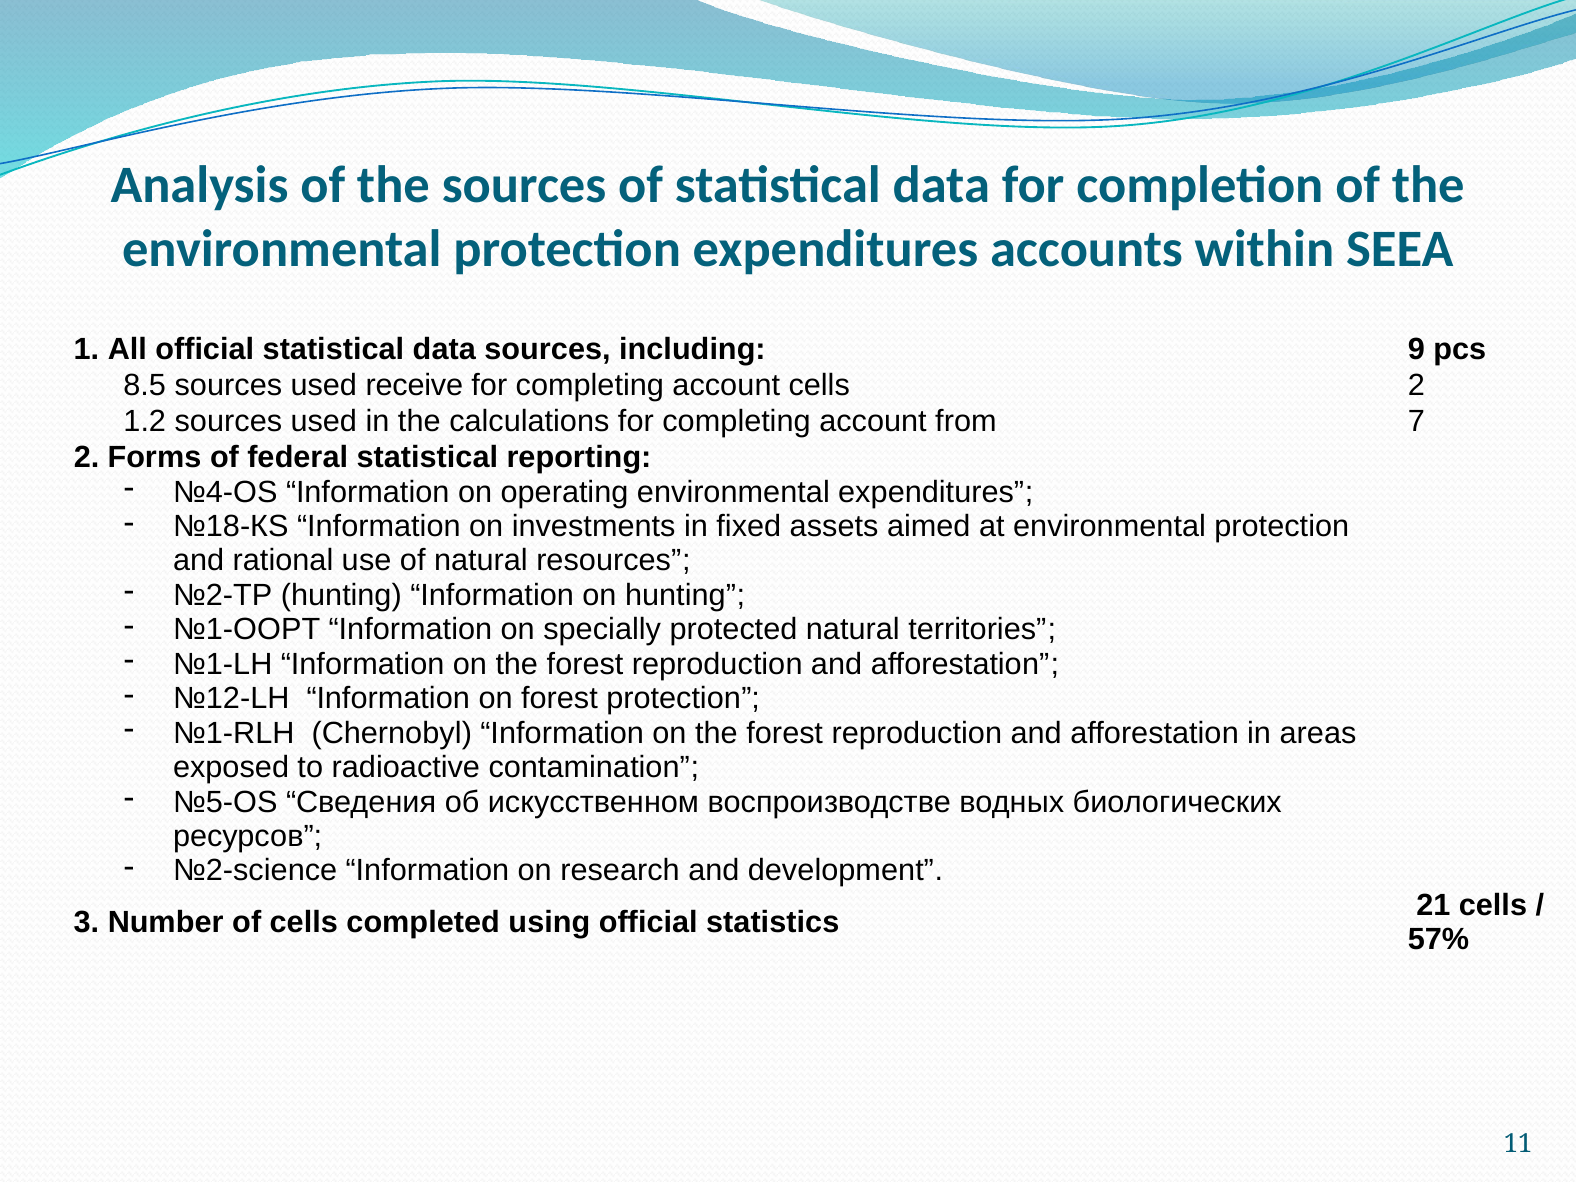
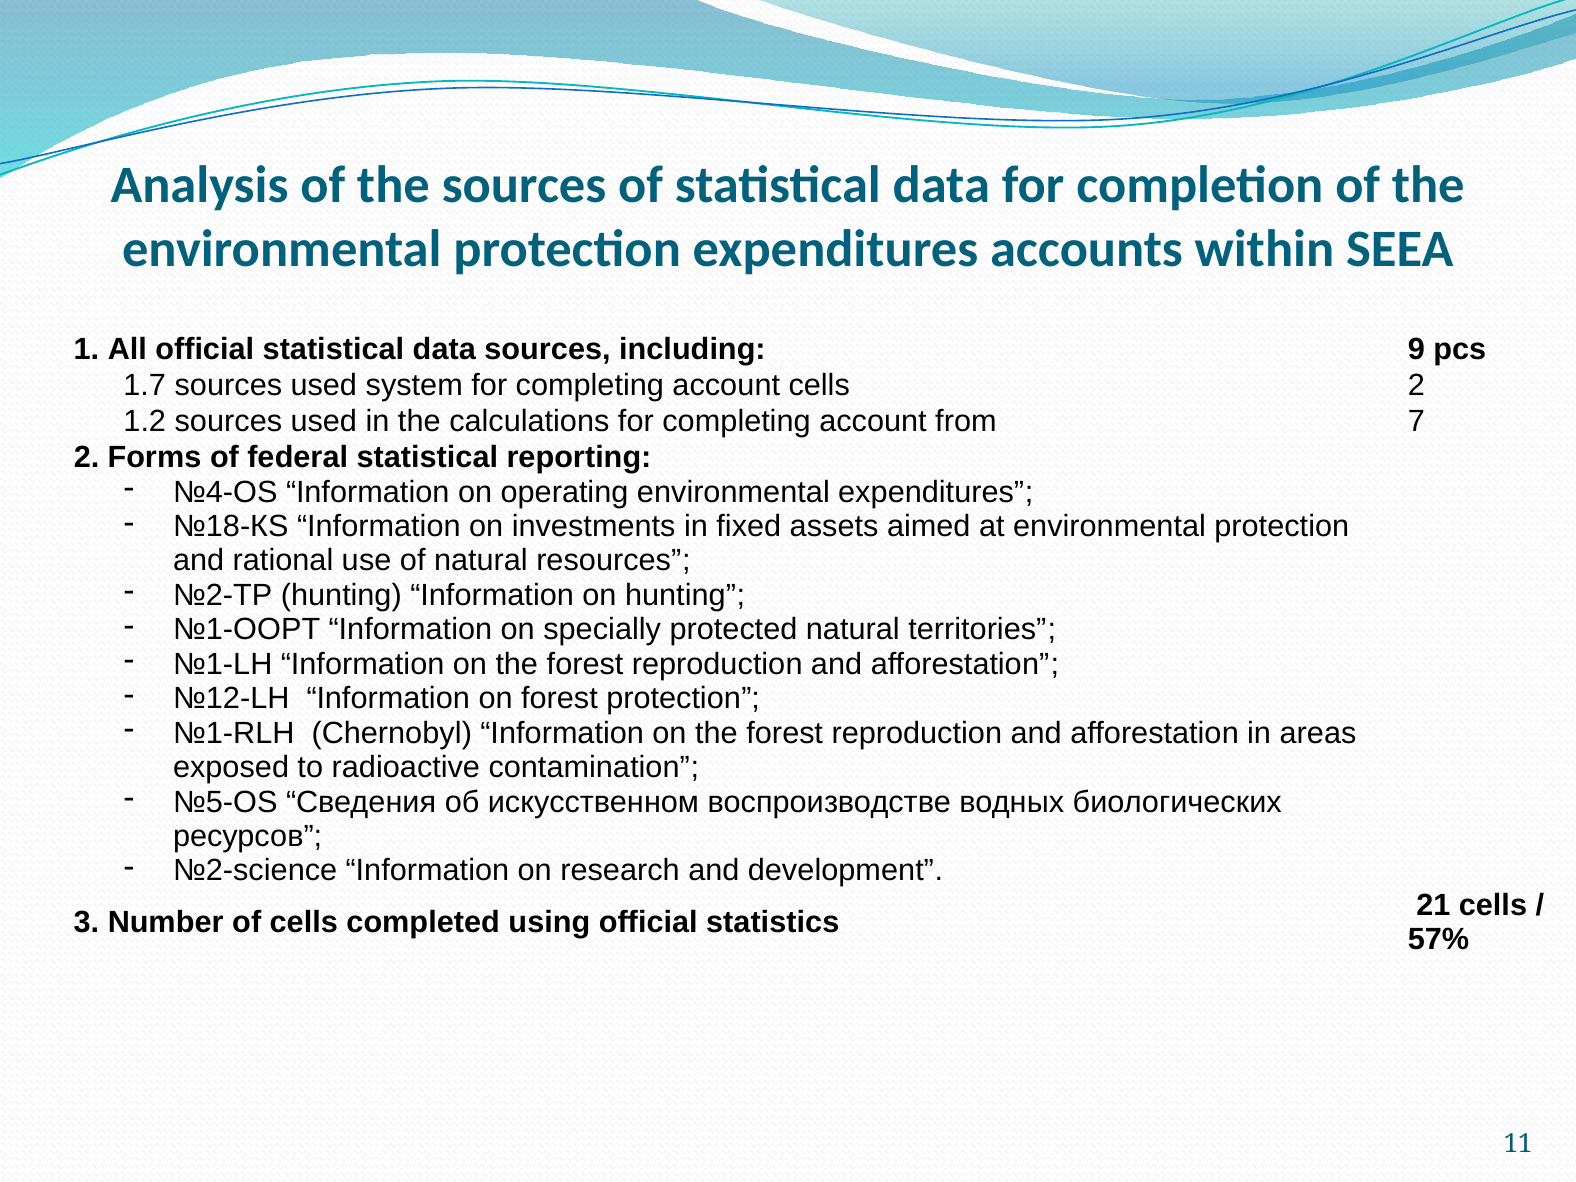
8.5: 8.5 -> 1.7
receive: receive -> system
